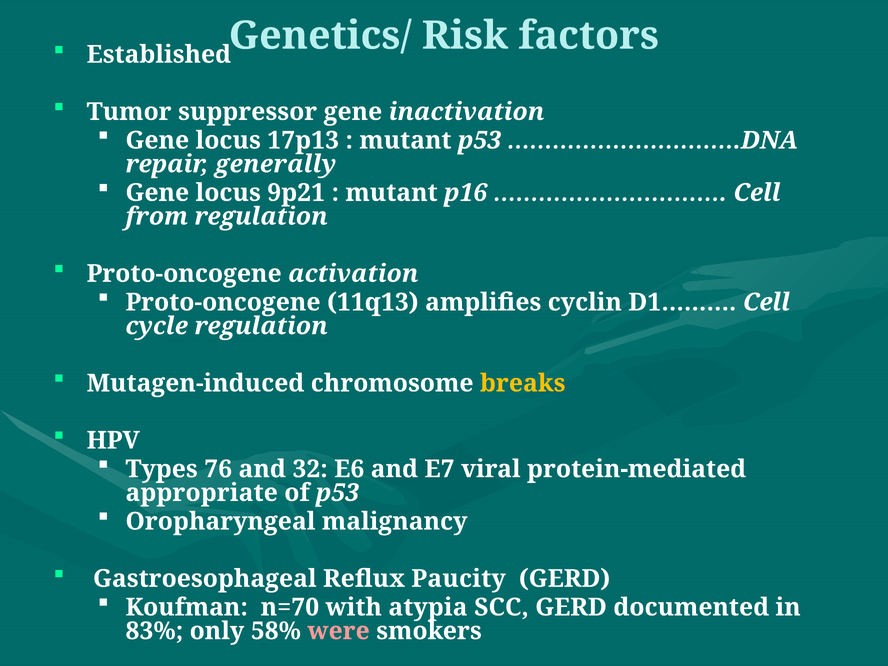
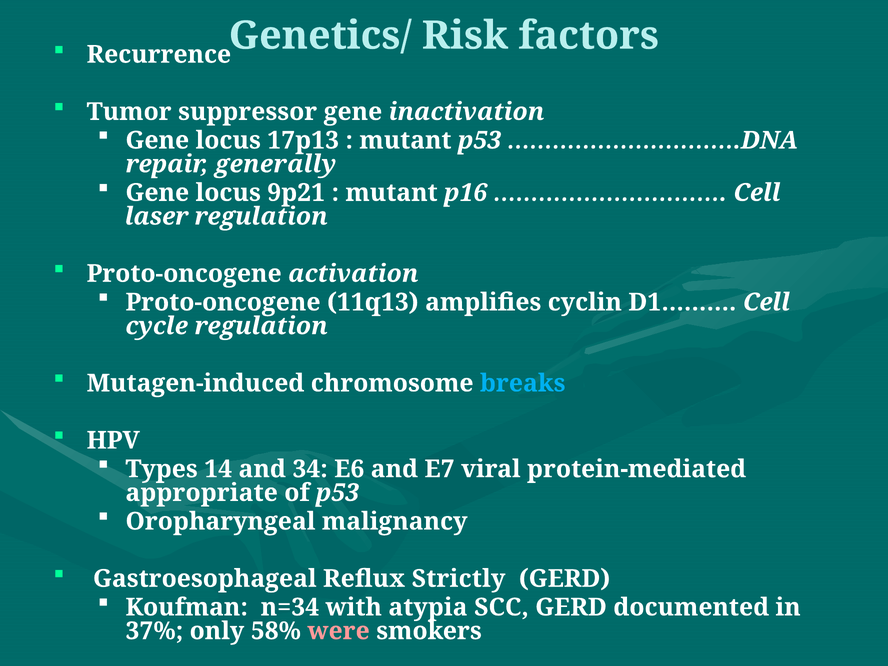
Established: Established -> Recurrence
from: from -> laser
breaks colour: yellow -> light blue
76: 76 -> 14
32: 32 -> 34
Paucity: Paucity -> Strictly
n=70: n=70 -> n=34
83%: 83% -> 37%
